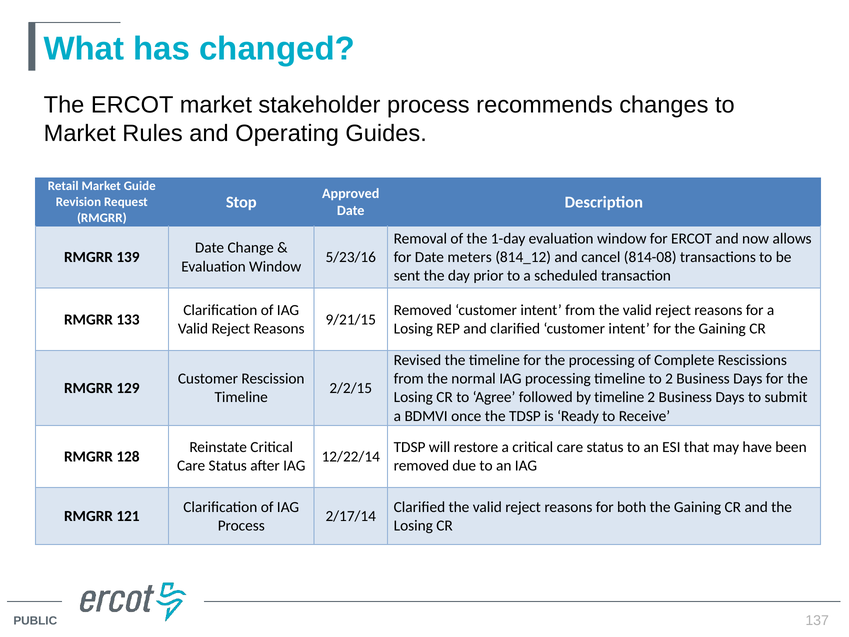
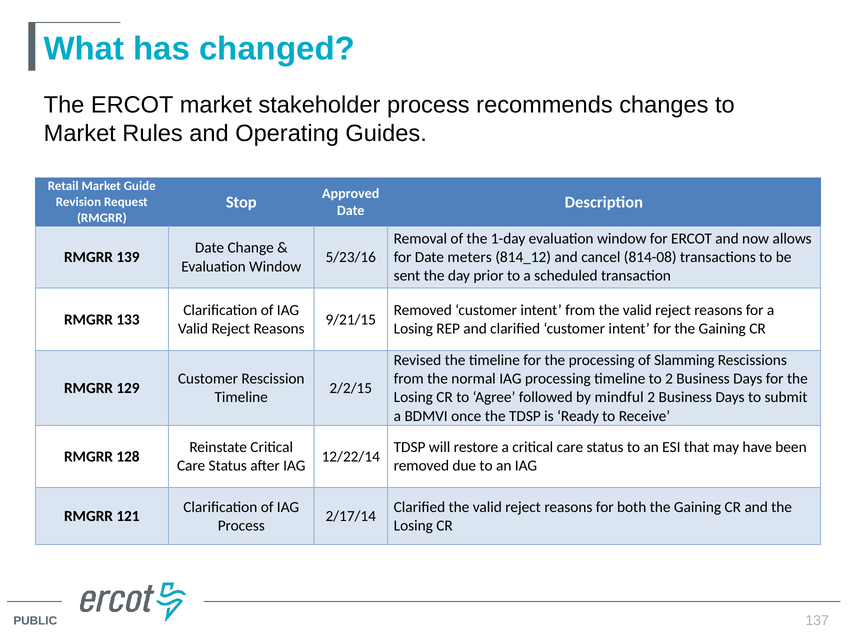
Complete: Complete -> Slamming
by timeline: timeline -> mindful
